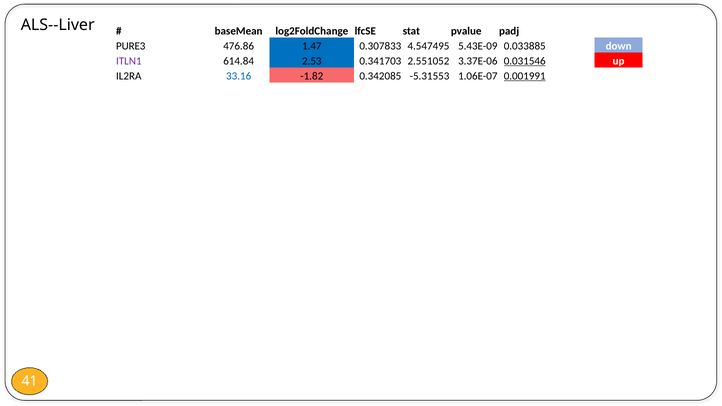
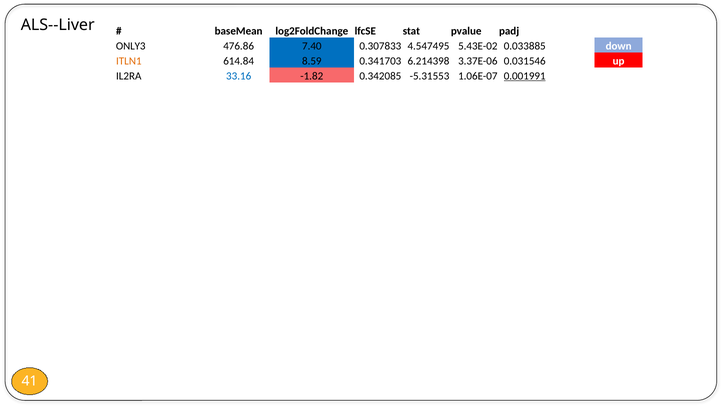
PURE3: PURE3 -> ONLY3
1.47: 1.47 -> 7.40
5.43E-09: 5.43E-09 -> 5.43E-02
ITLN1 colour: purple -> orange
2.53: 2.53 -> 8.59
2.551052: 2.551052 -> 6.214398
0.031546 underline: present -> none
